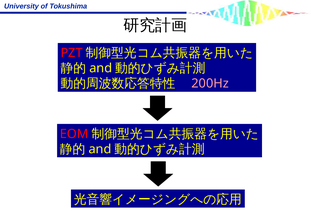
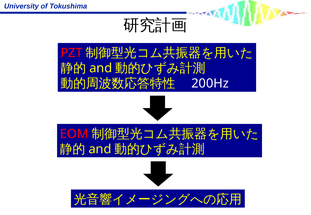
200Hz colour: pink -> white
